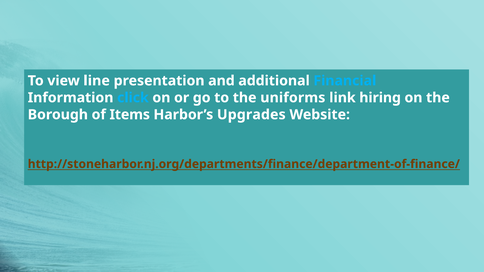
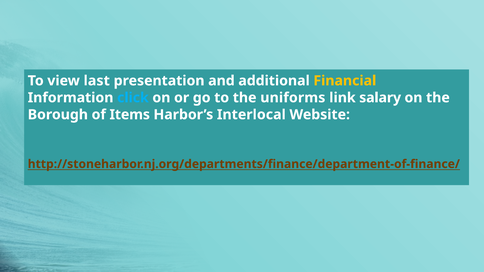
line: line -> last
Financial colour: light blue -> yellow
hiring: hiring -> salary
Upgrades: Upgrades -> Interlocal
